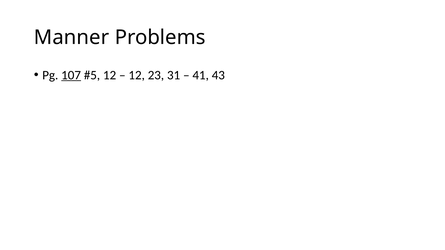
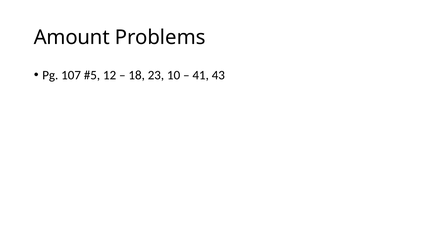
Manner: Manner -> Amount
107 underline: present -> none
12 at (137, 75): 12 -> 18
31: 31 -> 10
